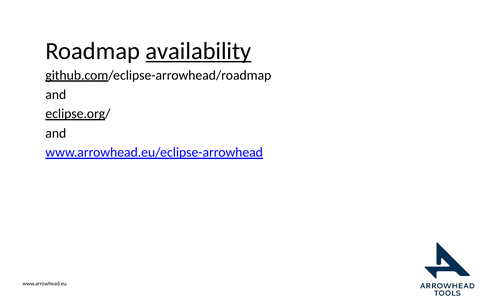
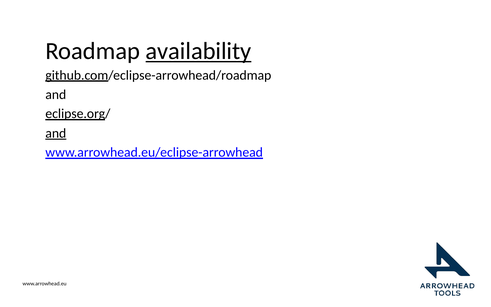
and at (56, 133) underline: none -> present
